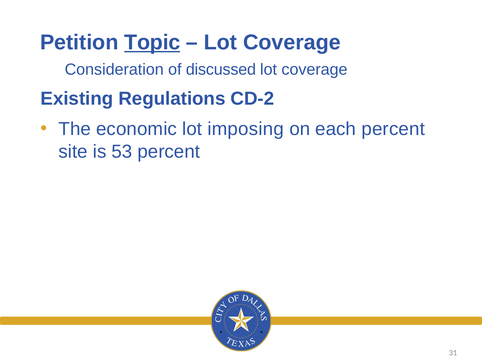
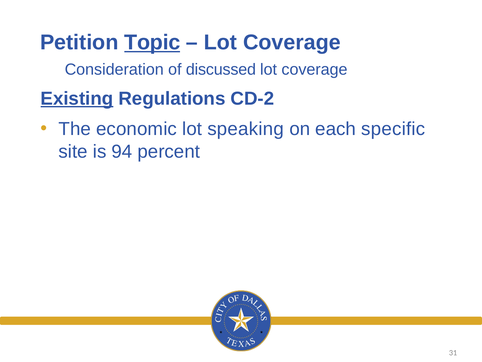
Existing underline: none -> present
imposing: imposing -> speaking
each percent: percent -> specific
53: 53 -> 94
